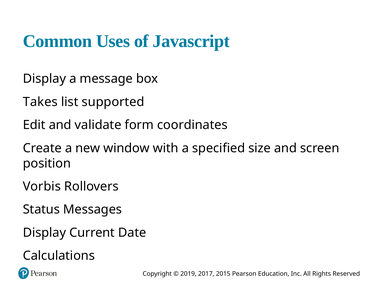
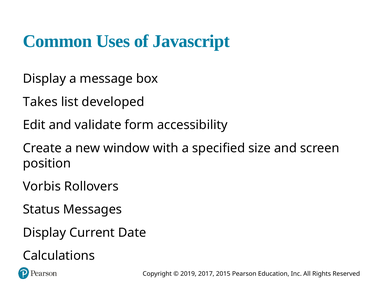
supported: supported -> developed
coordinates: coordinates -> accessibility
